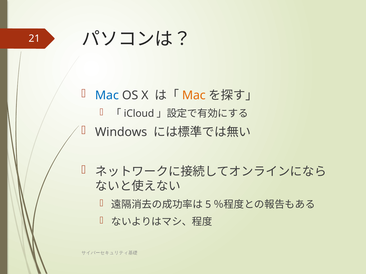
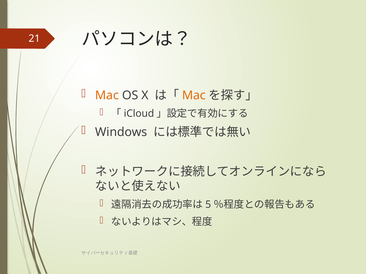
Mac at (107, 95) colour: blue -> orange
